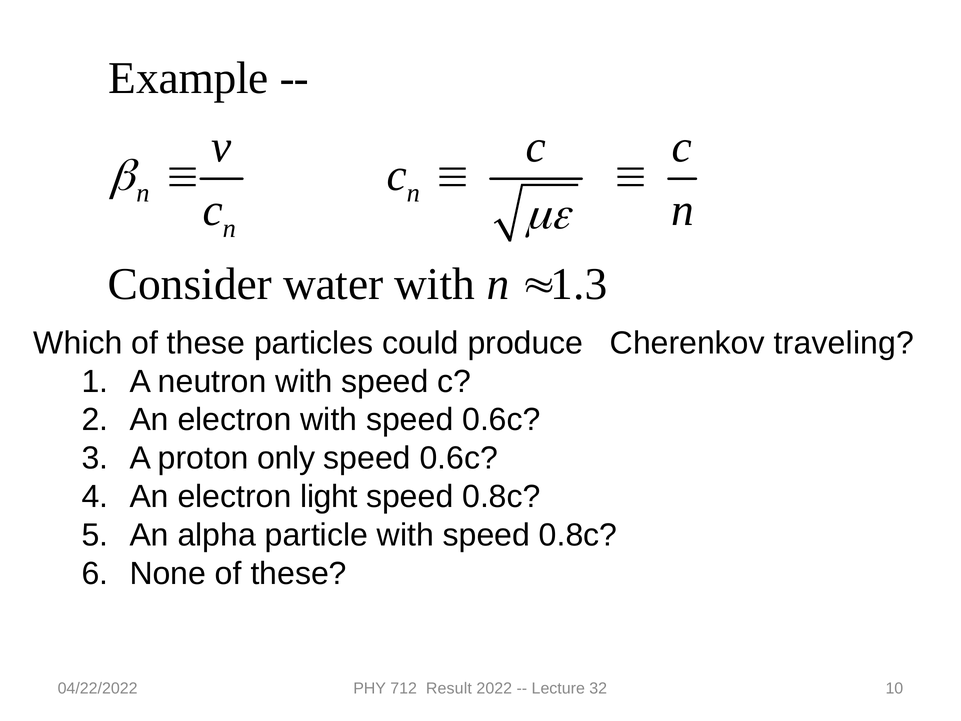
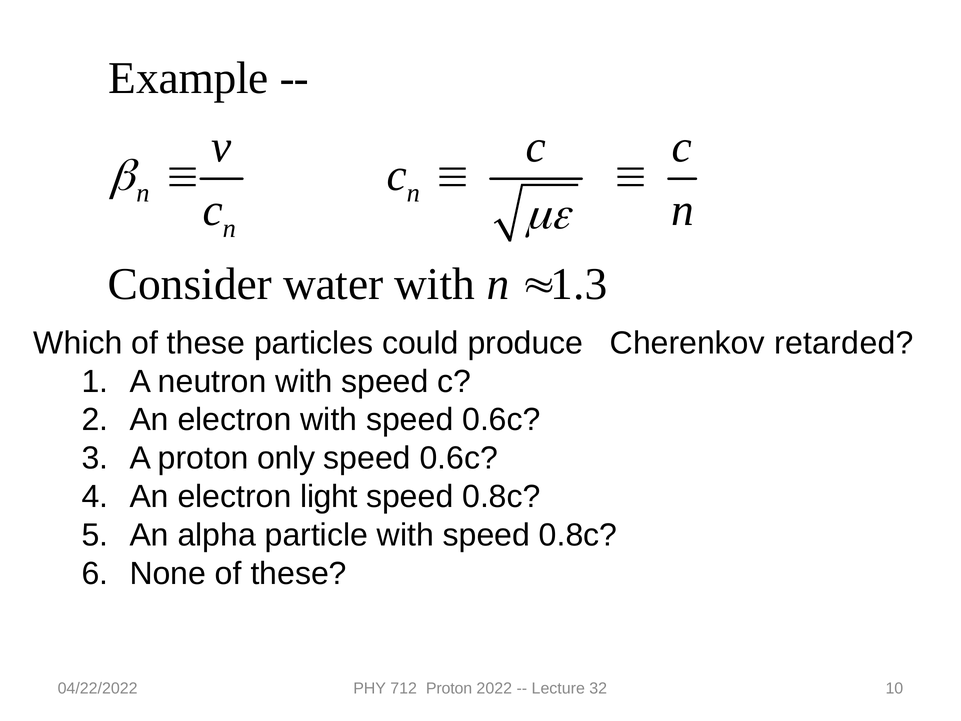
traveling: traveling -> retarded
712 Result: Result -> Proton
